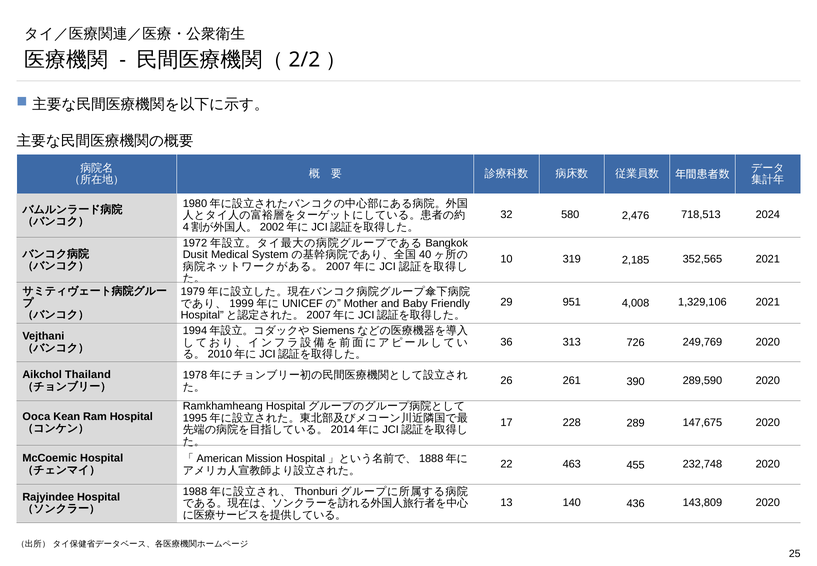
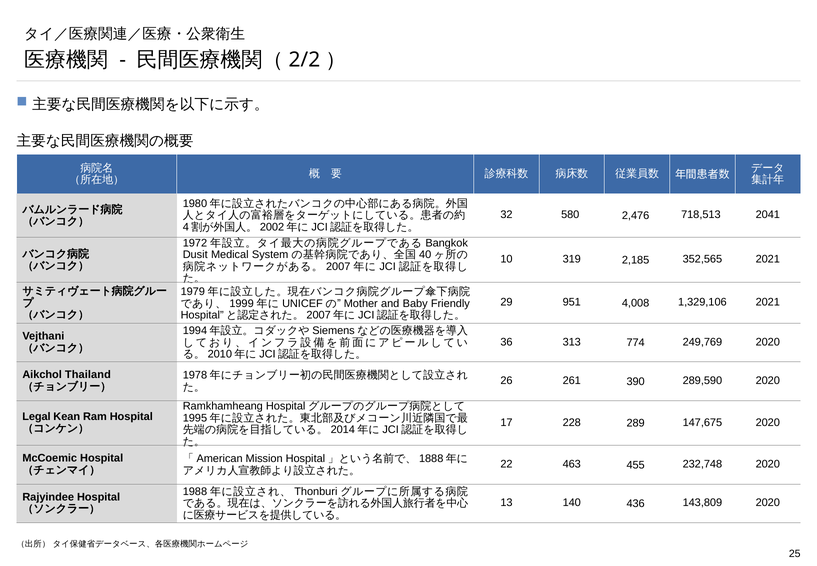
2024: 2024 -> 2041
726: 726 -> 774
Ooca: Ooca -> Legal
